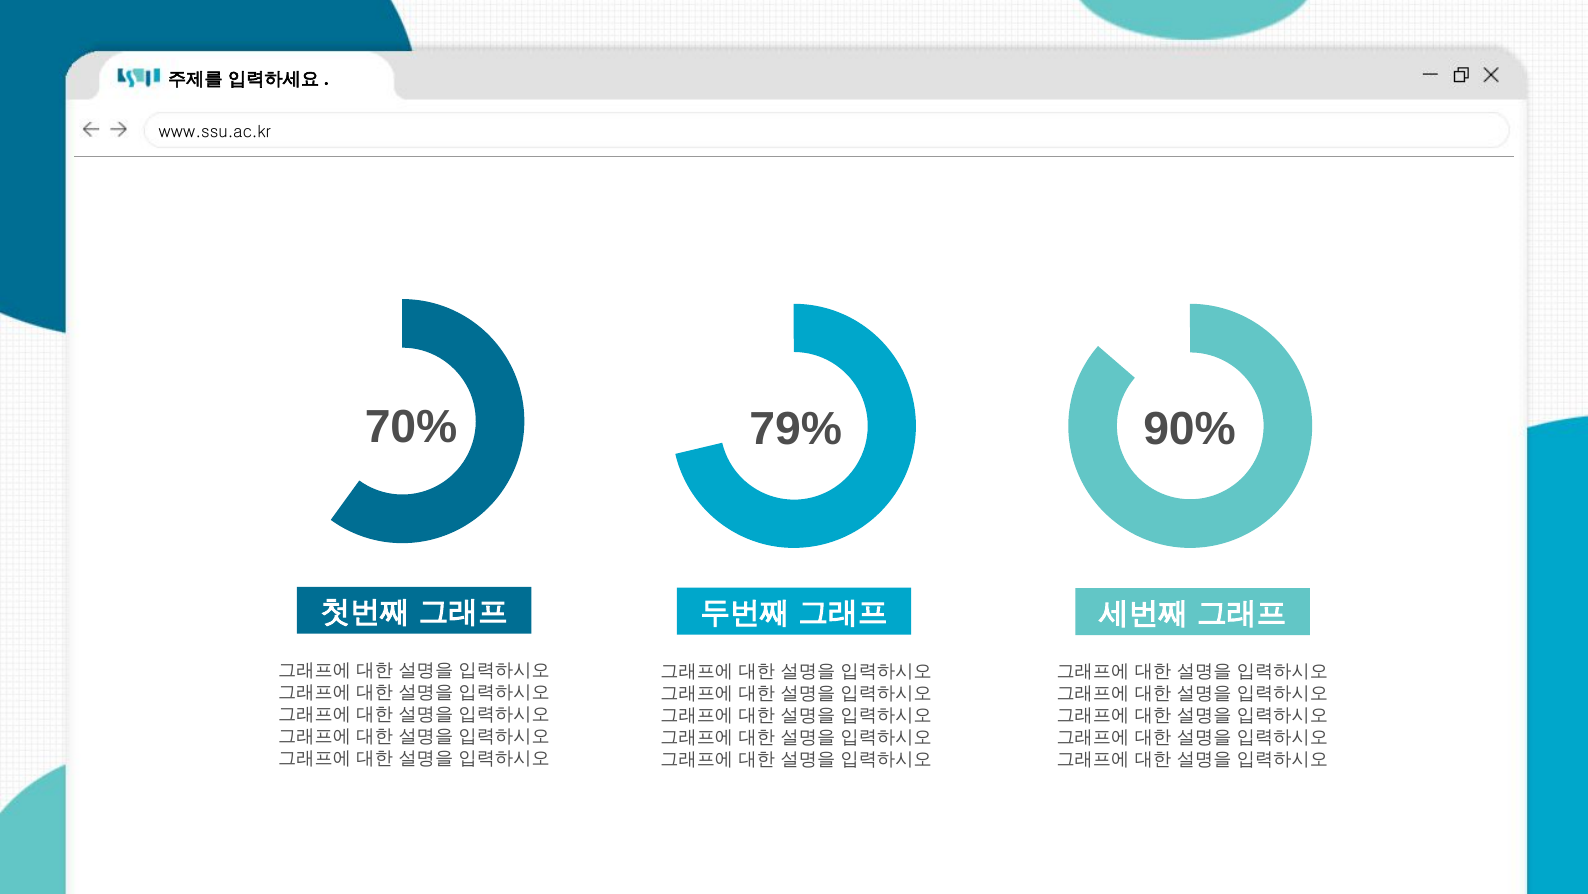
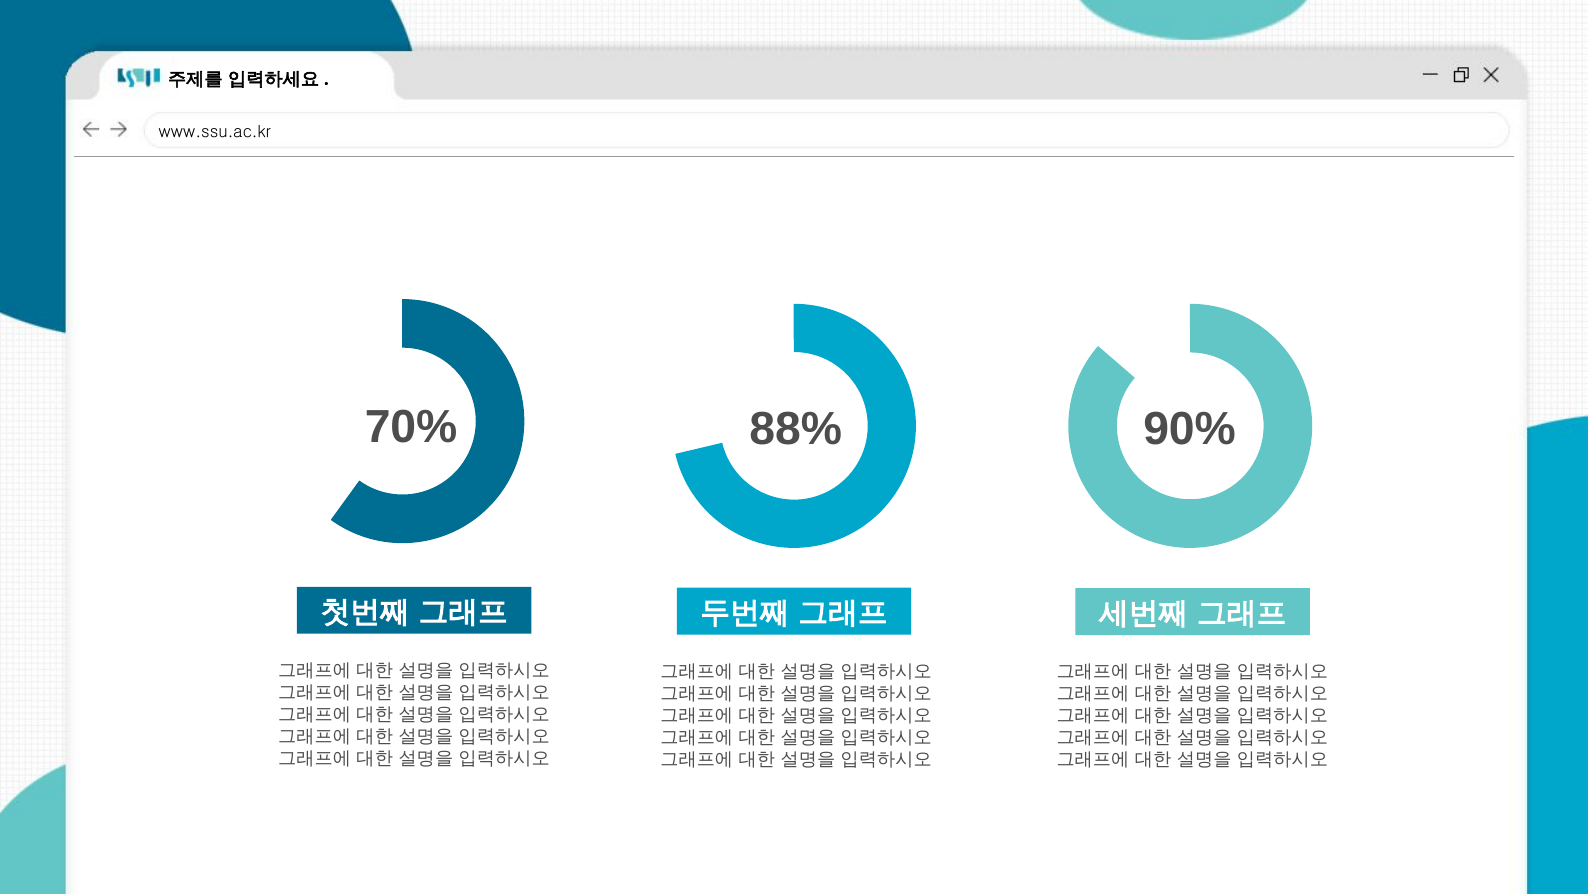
79%: 79% -> 88%
